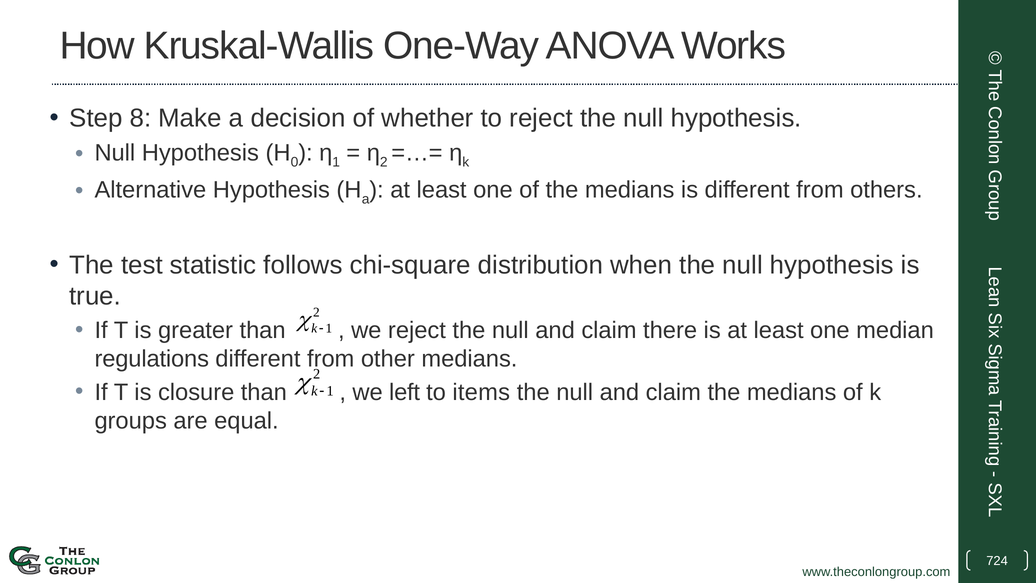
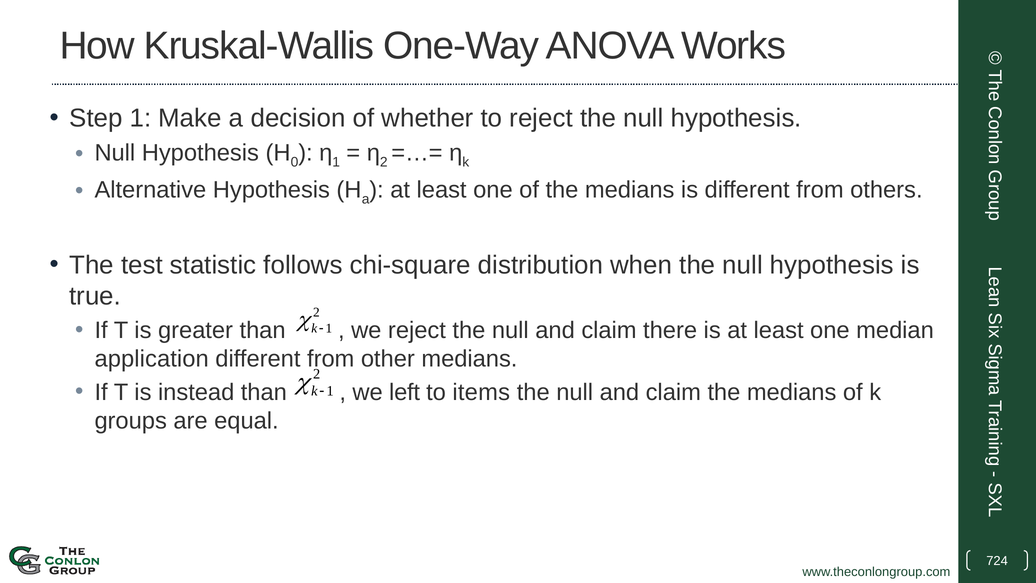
Step 8: 8 -> 1
regulations: regulations -> application
closure: closure -> instead
